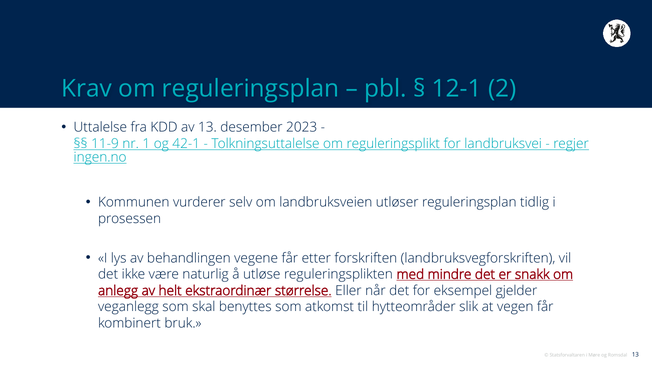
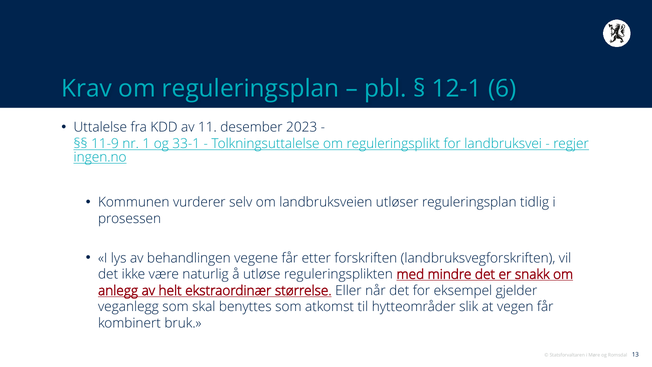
2: 2 -> 6
av 13: 13 -> 11
42-1: 42-1 -> 33-1
